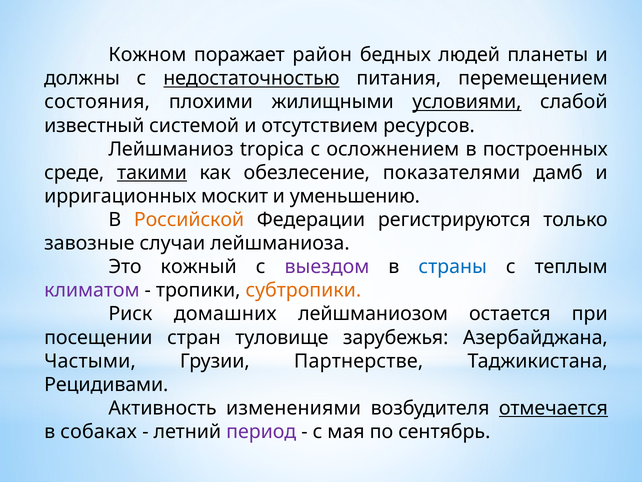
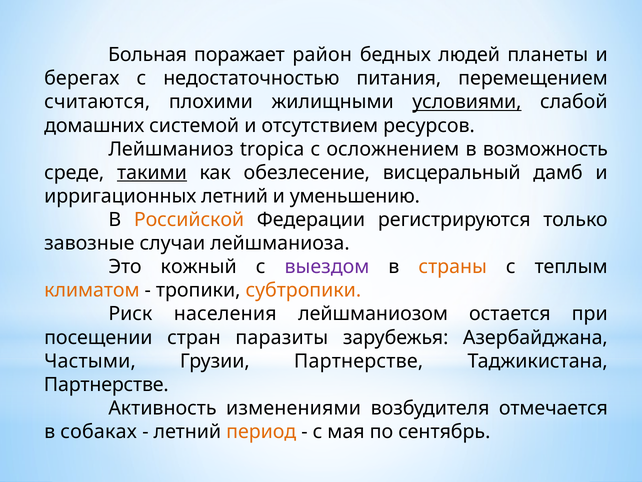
Кожном: Кожном -> Больная
должны: должны -> берегах
недостаточностью underline: present -> none
состояния: состояния -> считаются
известный: известный -> домашних
построенных: построенных -> возможность
показателями: показателями -> висцеральный
ирригационных москит: москит -> летний
страны colour: blue -> orange
климатом colour: purple -> orange
домашних: домашних -> населения
туловище: туловище -> паразиты
Рецидивами at (106, 384): Рецидивами -> Партнерстве
отмечается underline: present -> none
период colour: purple -> orange
